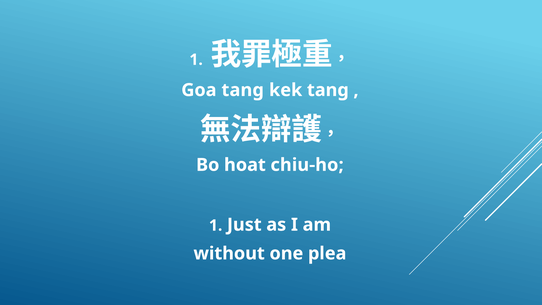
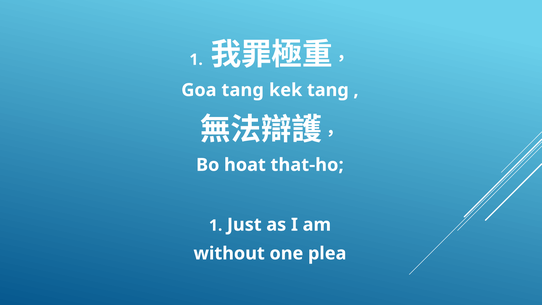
chiu-ho: chiu-ho -> that-ho
